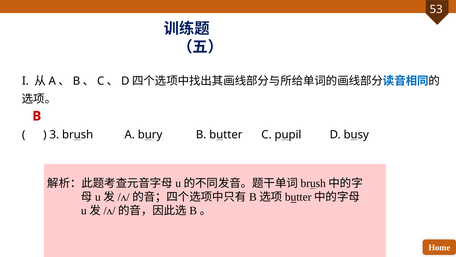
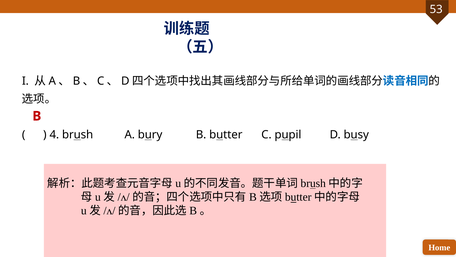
3: 3 -> 4
